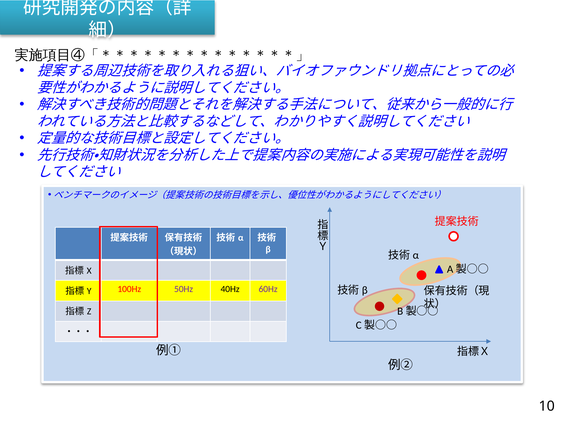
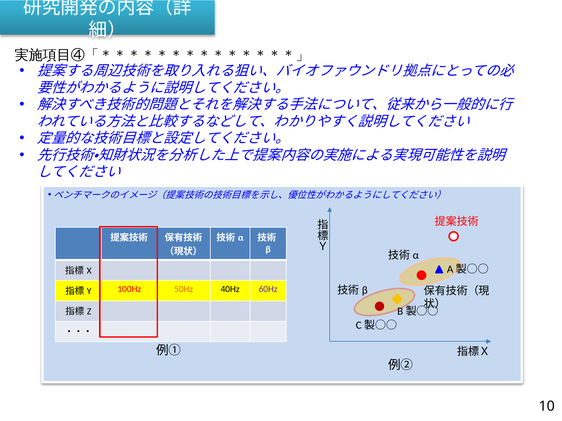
50Hz colour: purple -> orange
